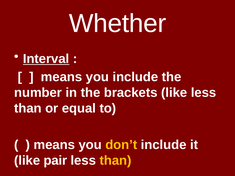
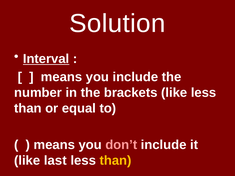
Whether: Whether -> Solution
don’t colour: yellow -> pink
pair: pair -> last
